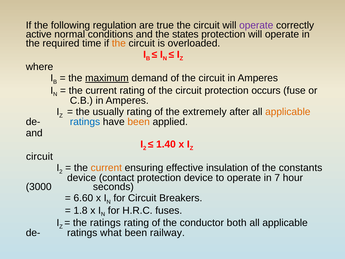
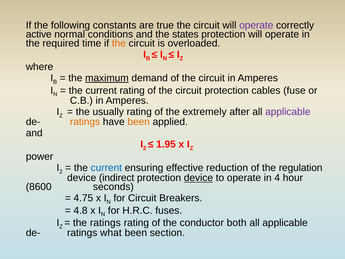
regulation: regulation -> constants
occurs: occurs -> cables
applicable at (288, 112) colour: orange -> purple
ratings at (85, 122) colour: blue -> orange
1.40: 1.40 -> 1.95
circuit at (39, 156): circuit -> power
current at (106, 168) colour: orange -> blue
insulation: insulation -> reduction
constants: constants -> regulation
contact: contact -> indirect
device at (198, 178) underline: none -> present
7: 7 -> 4
3000: 3000 -> 8600
6.60: 6.60 -> 4.75
1.8: 1.8 -> 4.8
railway: railway -> section
